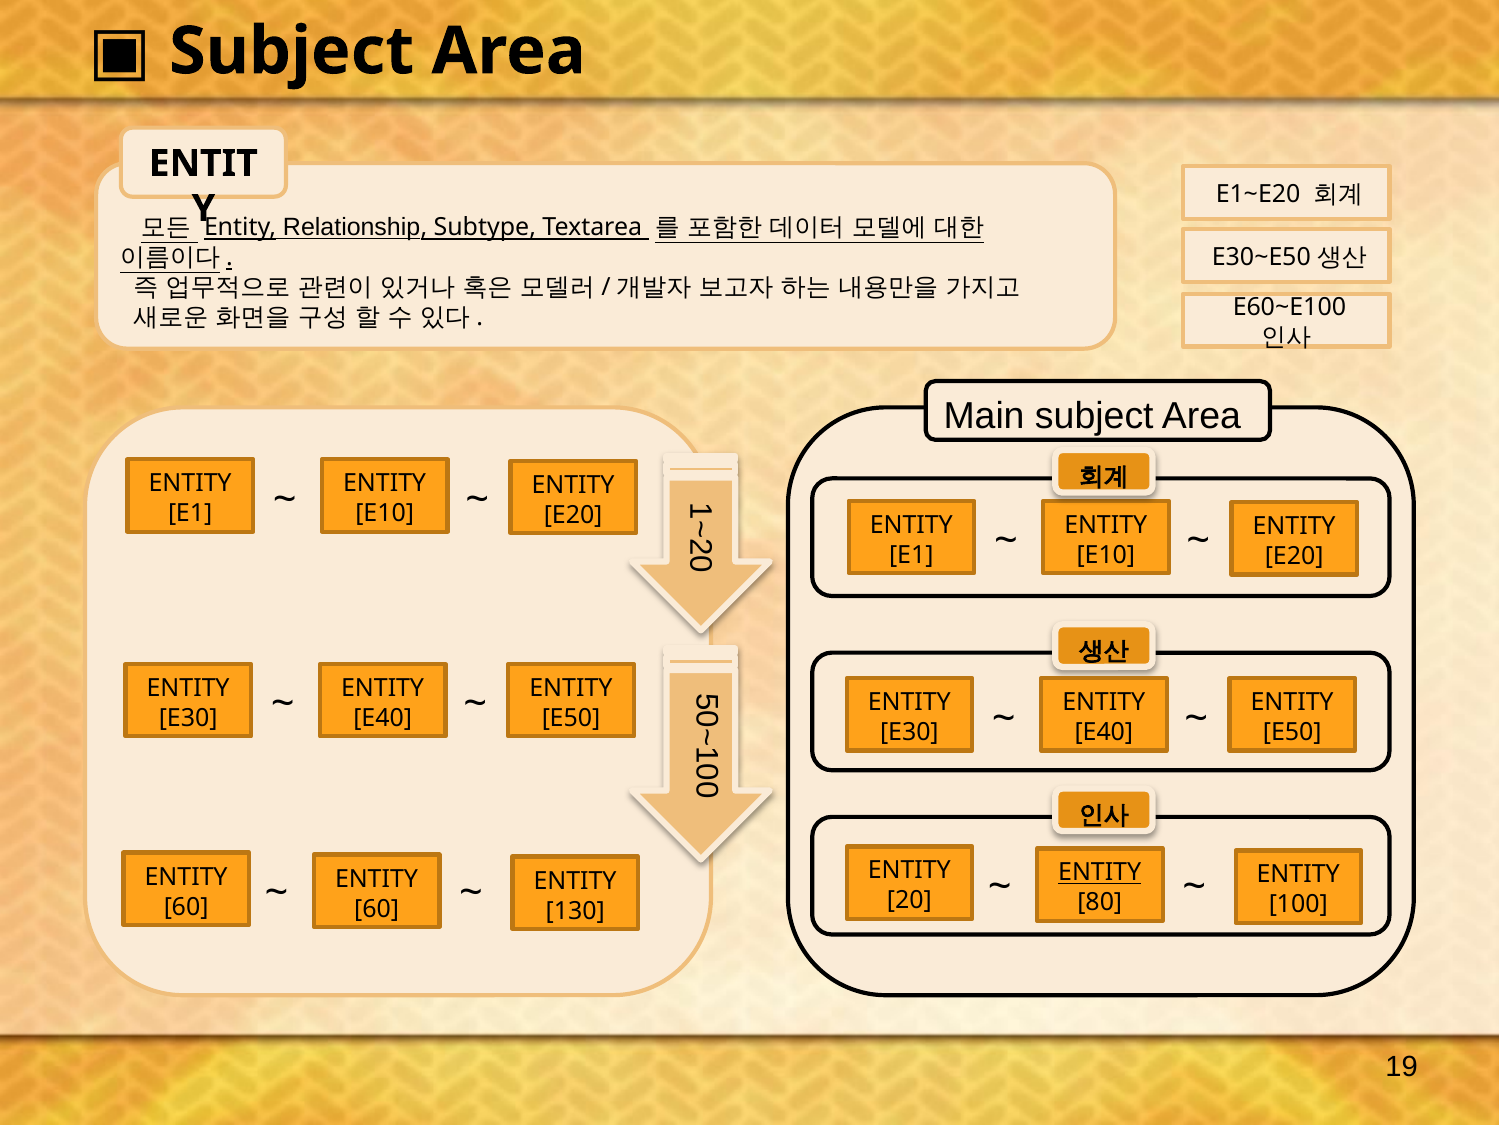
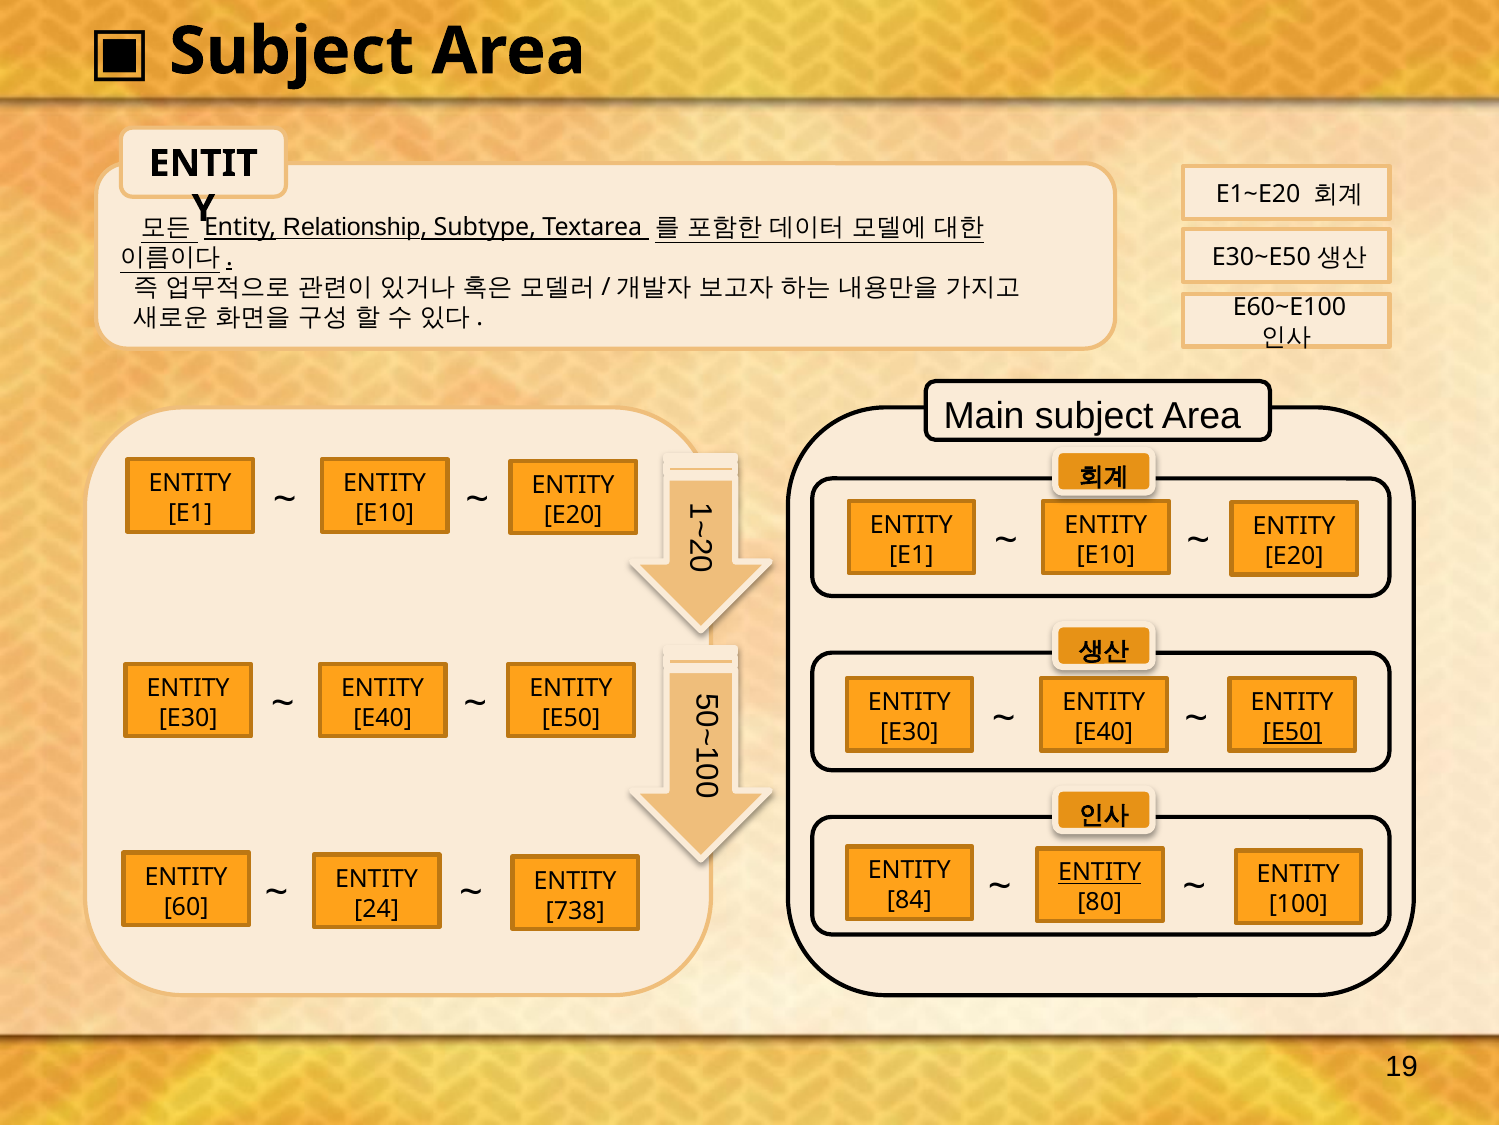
E50 at (1292, 732) underline: none -> present
20: 20 -> 84
60 at (377, 908): 60 -> 24
130: 130 -> 738
